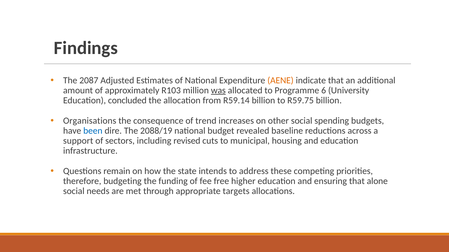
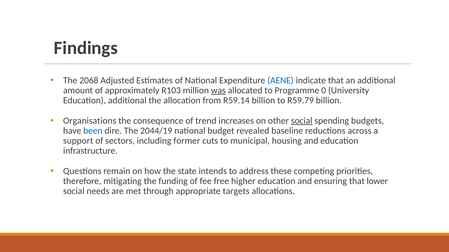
2087: 2087 -> 2068
AENE colour: orange -> blue
6: 6 -> 0
Education concluded: concluded -> additional
R59.75: R59.75 -> R59.79
social at (302, 121) underline: none -> present
2088/19: 2088/19 -> 2044/19
revised: revised -> former
budgeting: budgeting -> mitigating
alone: alone -> lower
